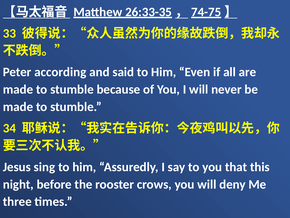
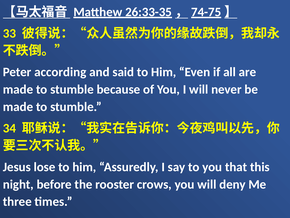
sing: sing -> lose
